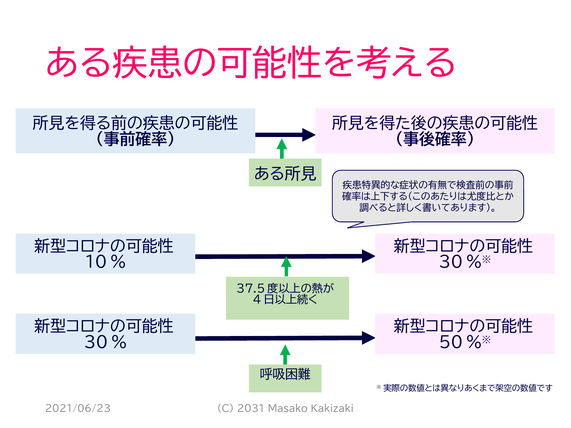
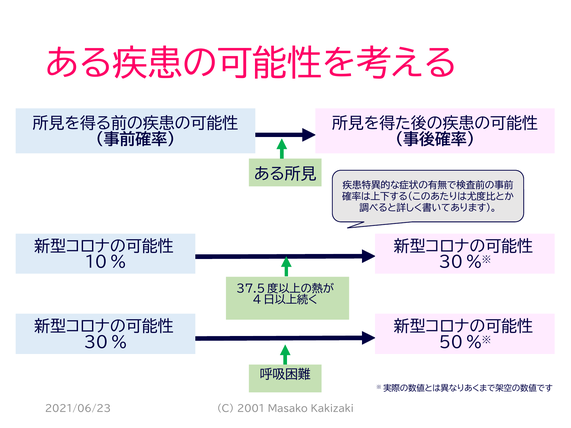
2031: 2031 -> 2001
